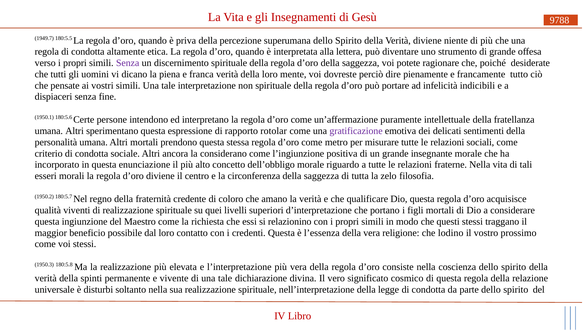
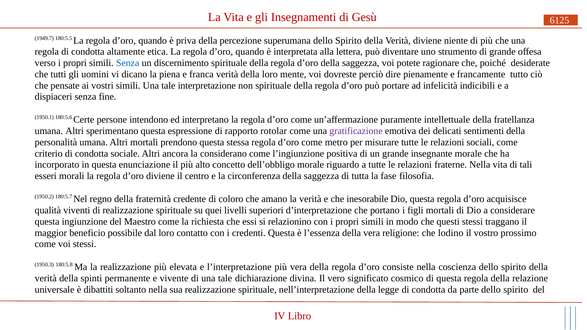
9788: 9788 -> 6125
Senza at (128, 63) colour: purple -> blue
zelo: zelo -> fase
qualificare: qualificare -> inesorabile
disturbi: disturbi -> dibattiti
